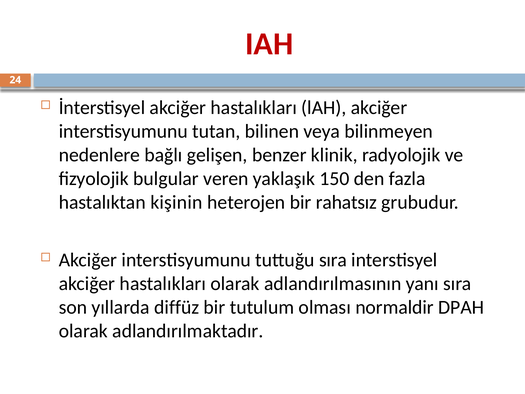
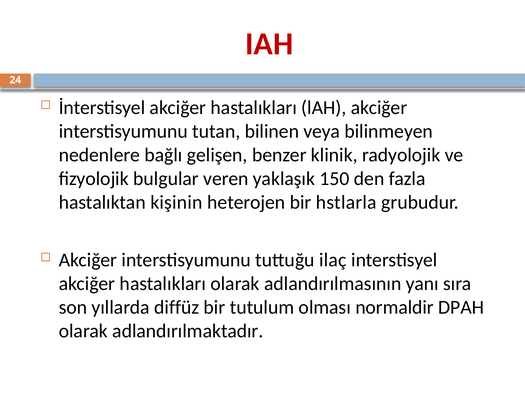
rahatsız: rahatsız -> hstlarla
tuttuğu sıra: sıra -> ilaç
